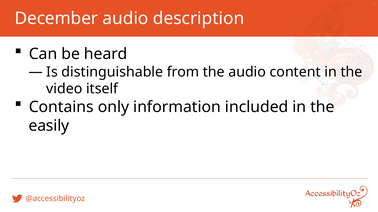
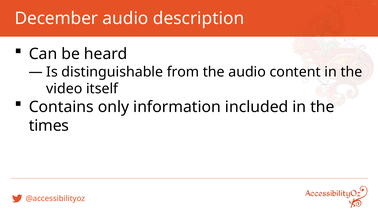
easily: easily -> times
